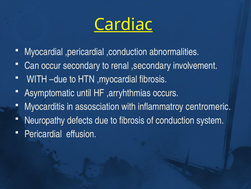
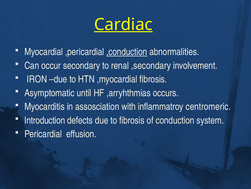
,conduction underline: none -> present
WITH at (37, 79): WITH -> IRON
Neuropathy: Neuropathy -> Introduction
